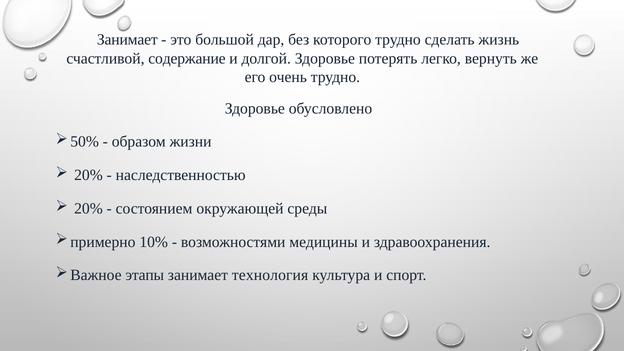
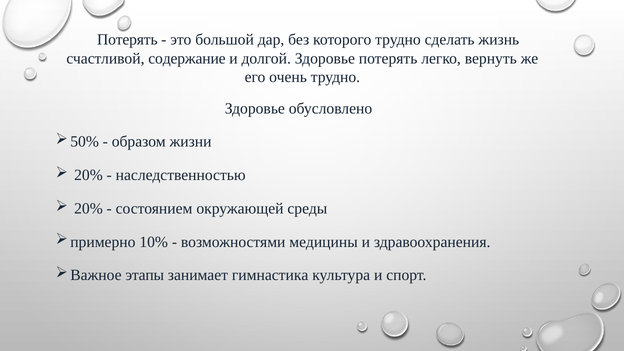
Занимает at (127, 40): Занимает -> Потерять
технология: технология -> гимнастика
